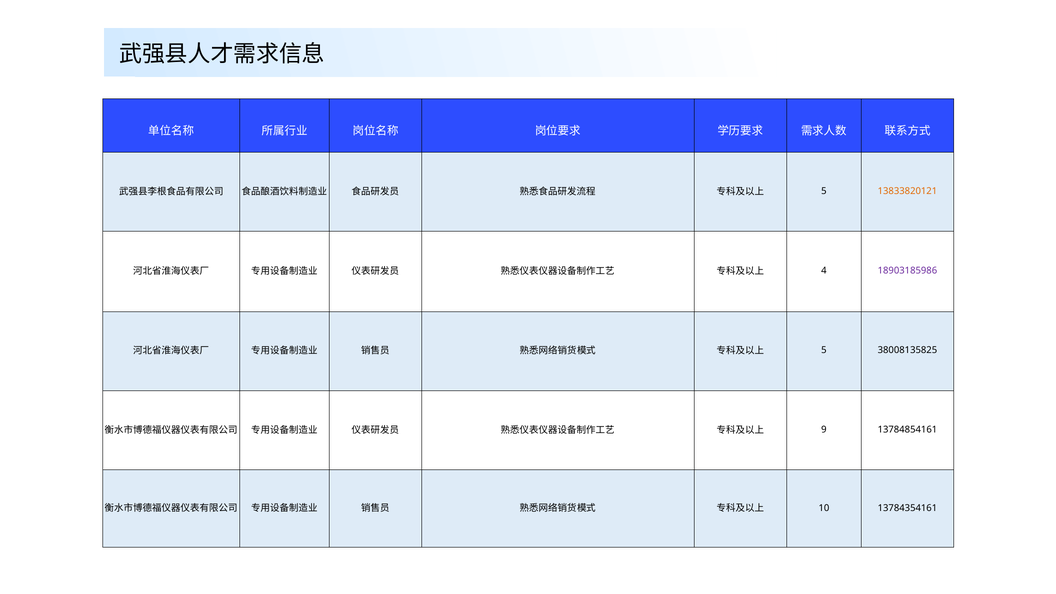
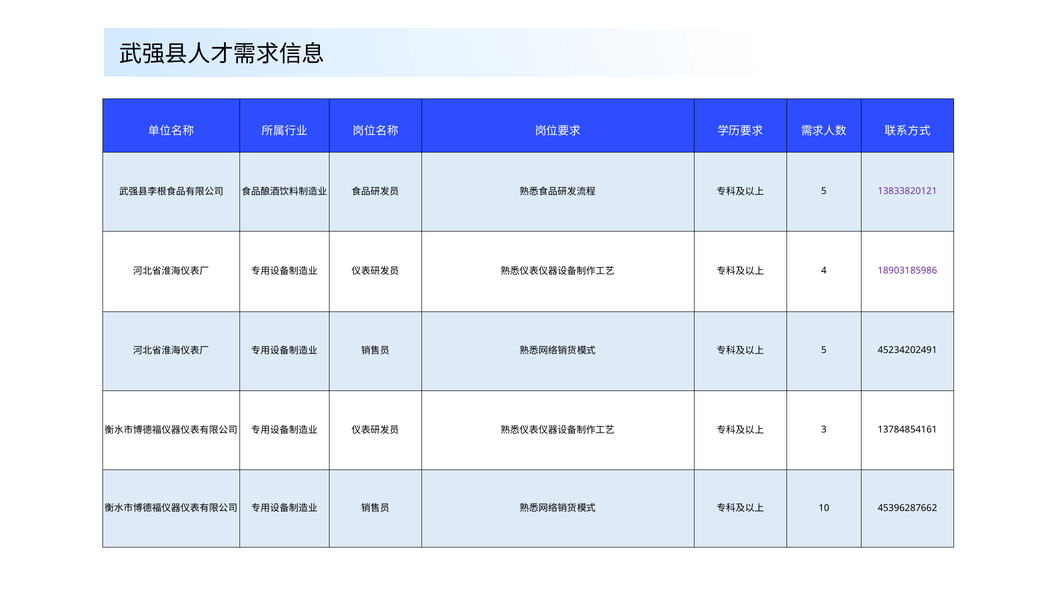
13833820121 colour: orange -> purple
38008135825: 38008135825 -> 45234202491
9: 9 -> 3
13784354161: 13784354161 -> 45396287662
